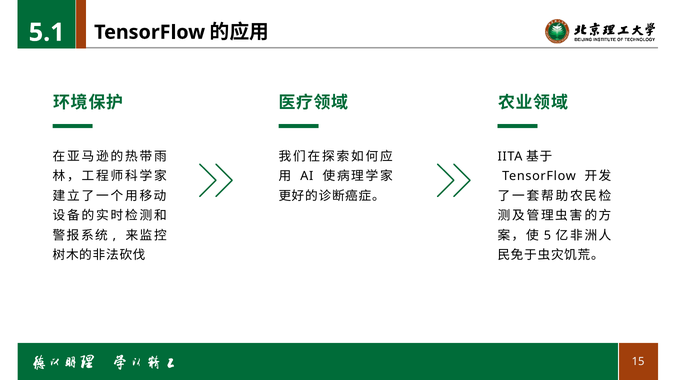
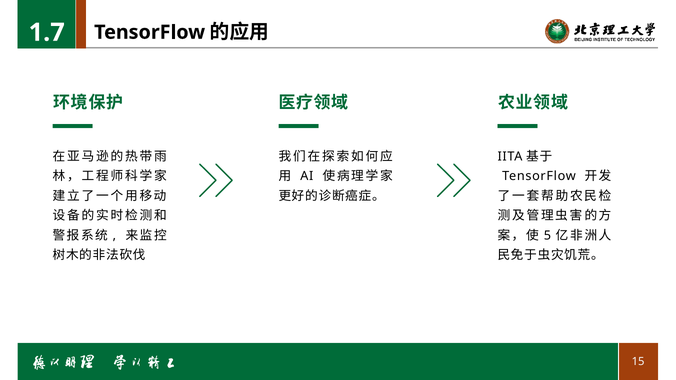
5.1: 5.1 -> 1.7
